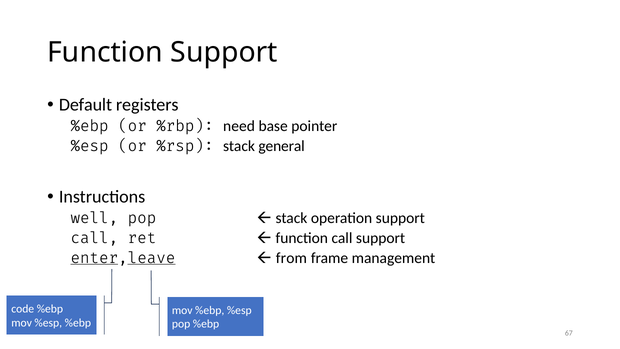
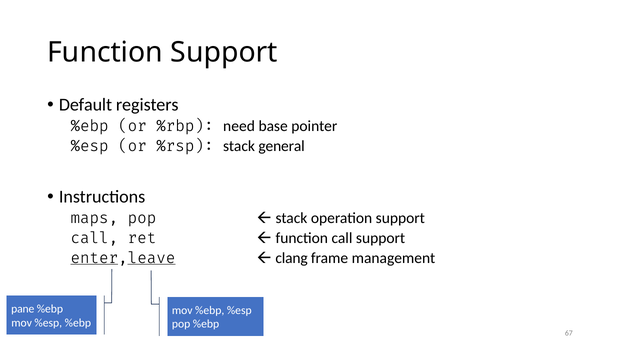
well: well -> maps
from: from -> clang
code: code -> pane
